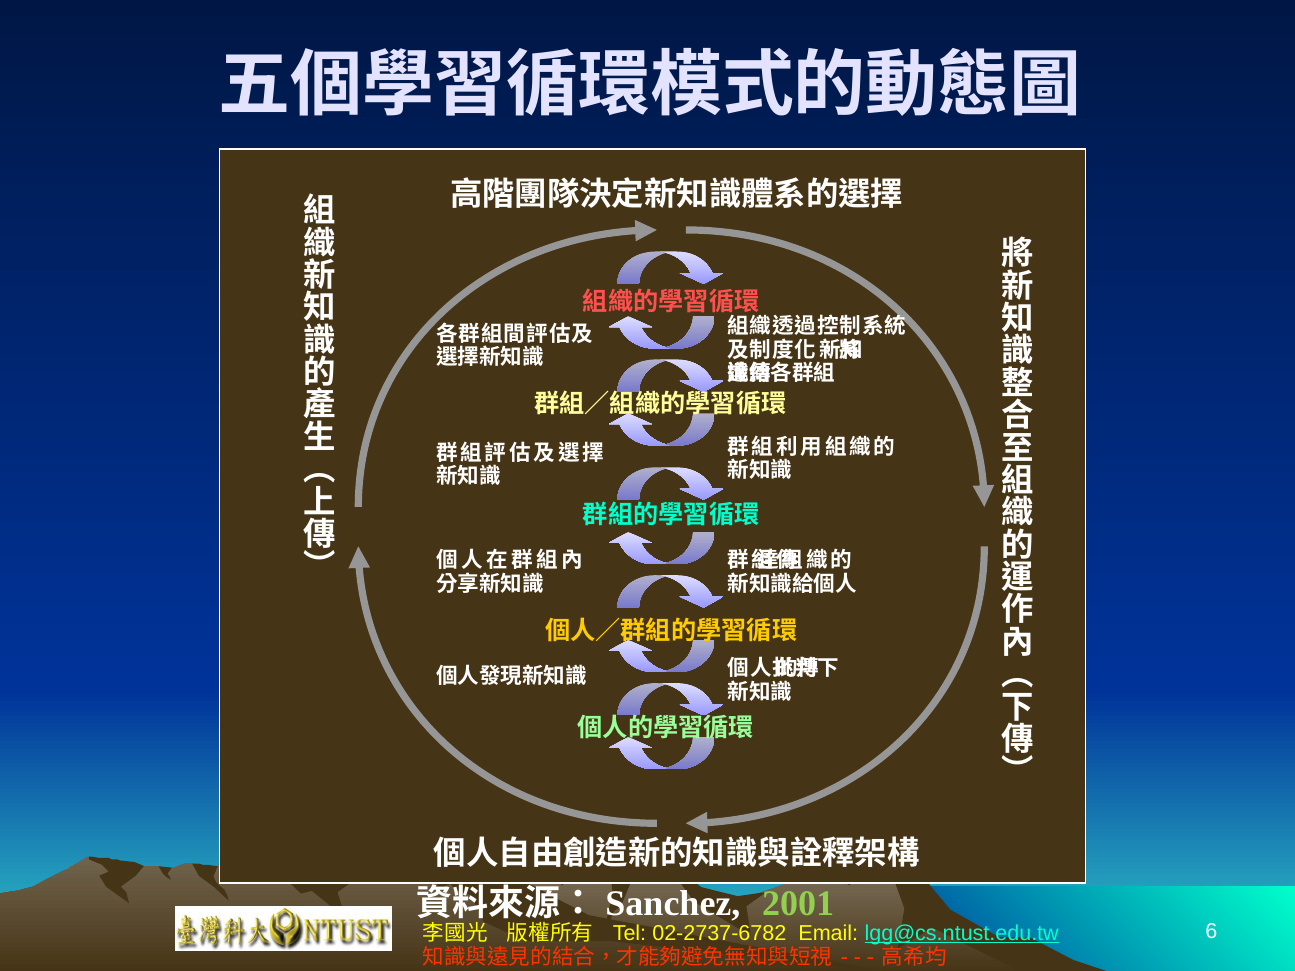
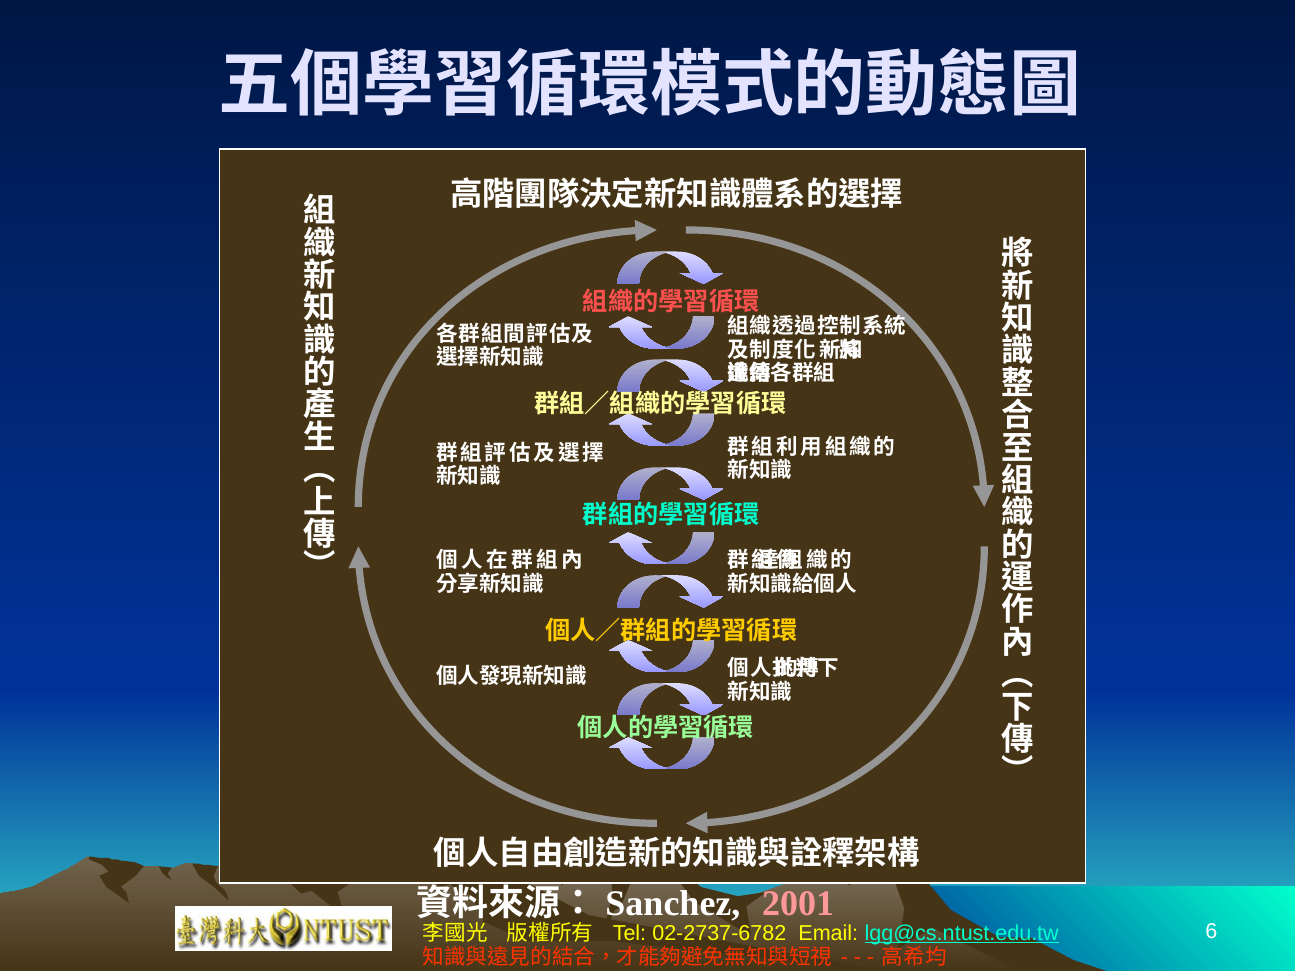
2001 colour: light green -> pink
